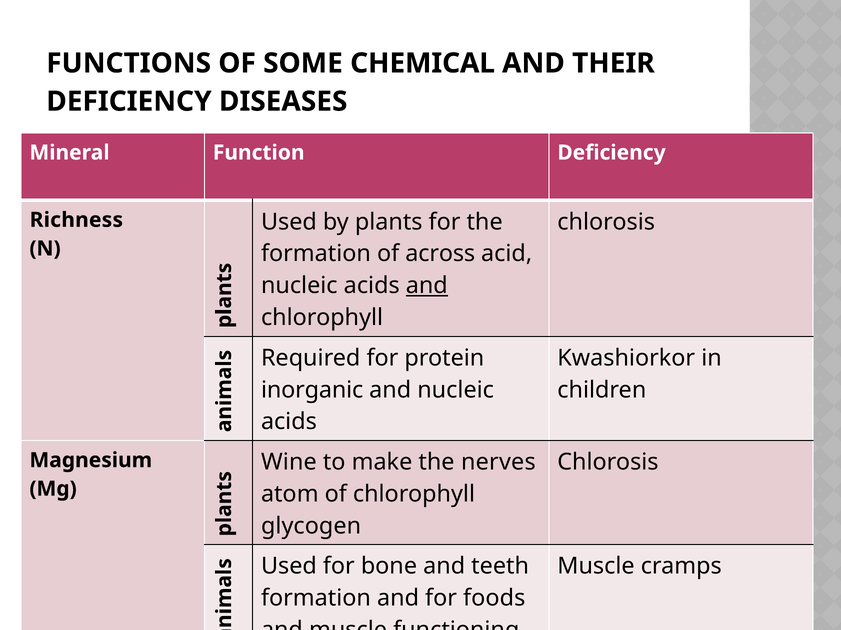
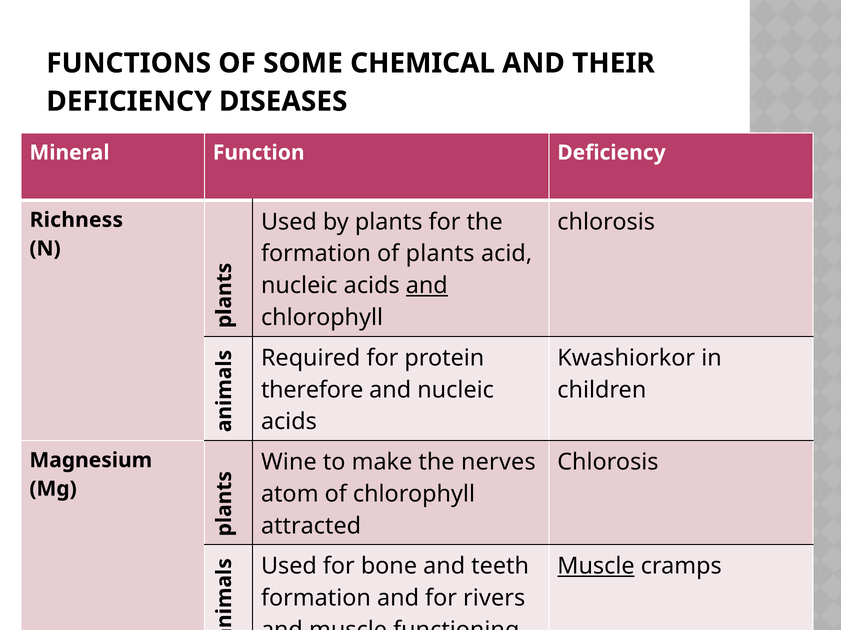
of across: across -> plants
inorganic: inorganic -> therefore
glycogen: glycogen -> attracted
Muscle at (596, 567) underline: none -> present
foods: foods -> rivers
